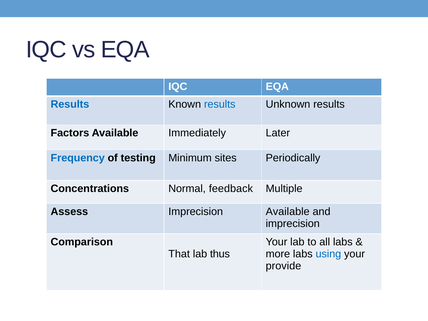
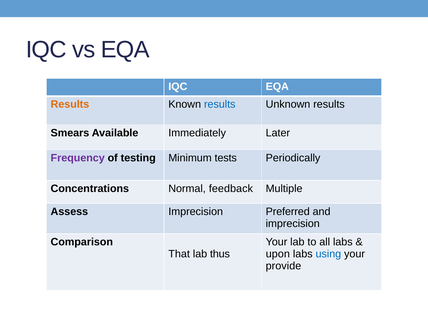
Results at (70, 104) colour: blue -> orange
Factors: Factors -> Smears
Frequency colour: blue -> purple
sites: sites -> tests
Imprecision Available: Available -> Preferred
more: more -> upon
